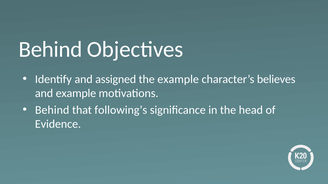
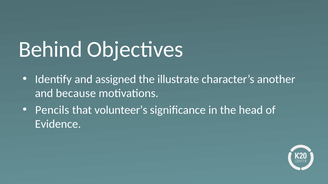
the example: example -> illustrate
believes: believes -> another
and example: example -> because
Behind at (52, 110): Behind -> Pencils
following’s: following’s -> volunteer’s
